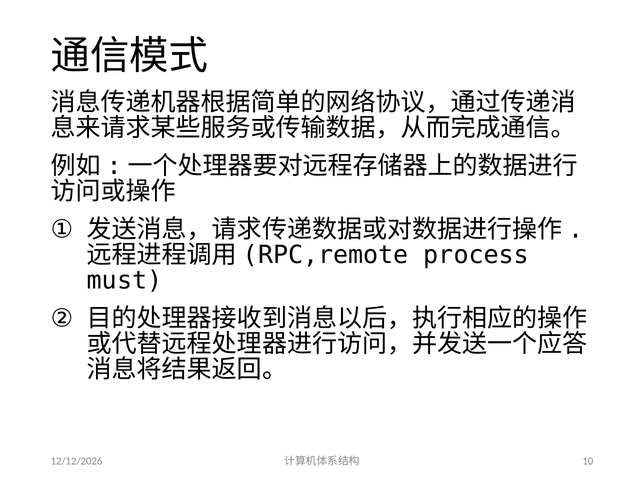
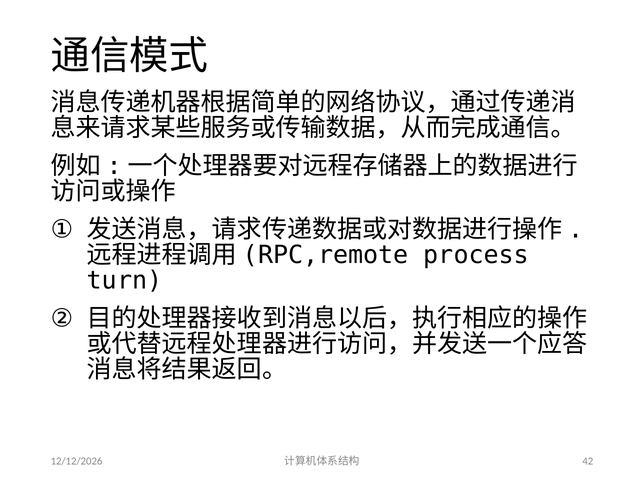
must: must -> turn
10: 10 -> 42
